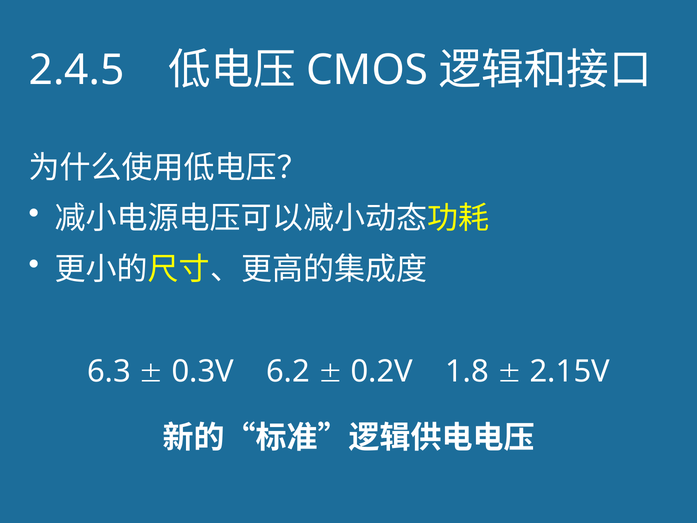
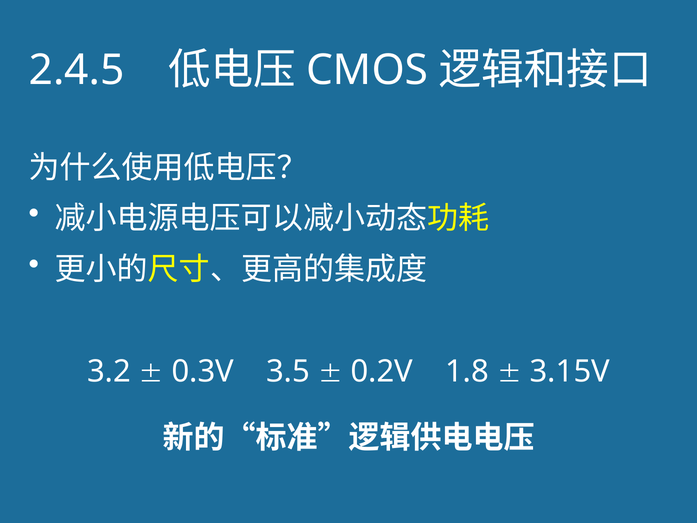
6.3: 6.3 -> 3.2
6.2: 6.2 -> 3.5
2.15V: 2.15V -> 3.15V
